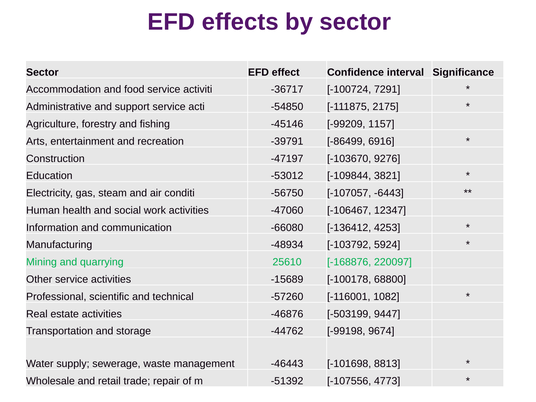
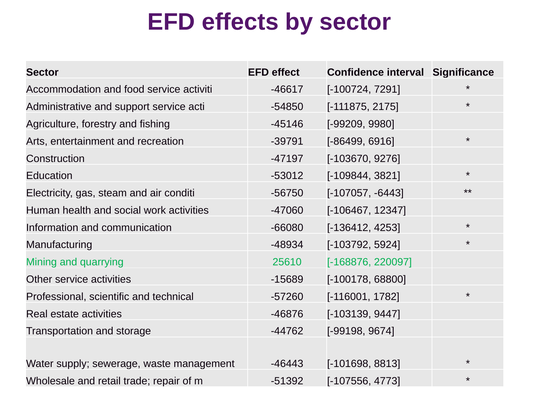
-36717: -36717 -> -46617
1157: 1157 -> 9980
1082: 1082 -> 1782
-503199: -503199 -> -103139
